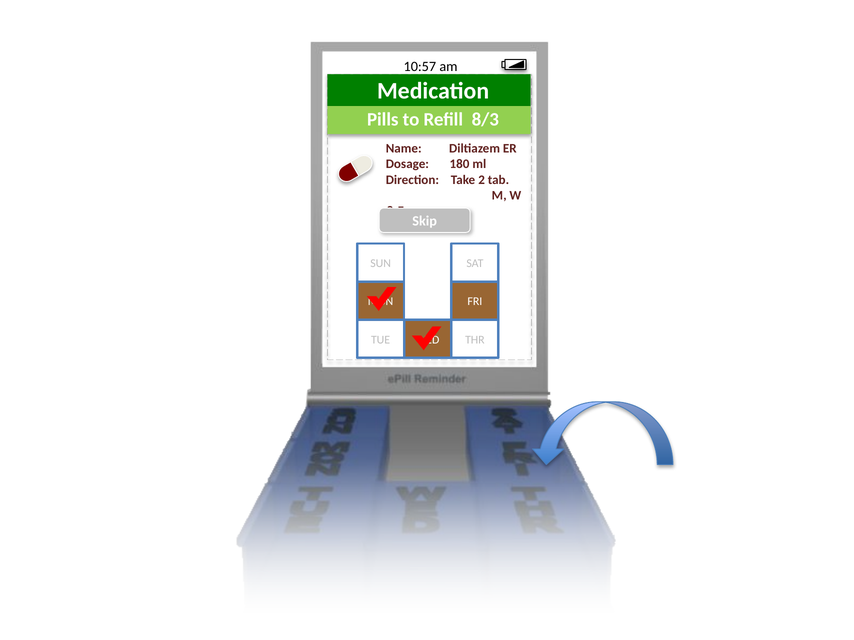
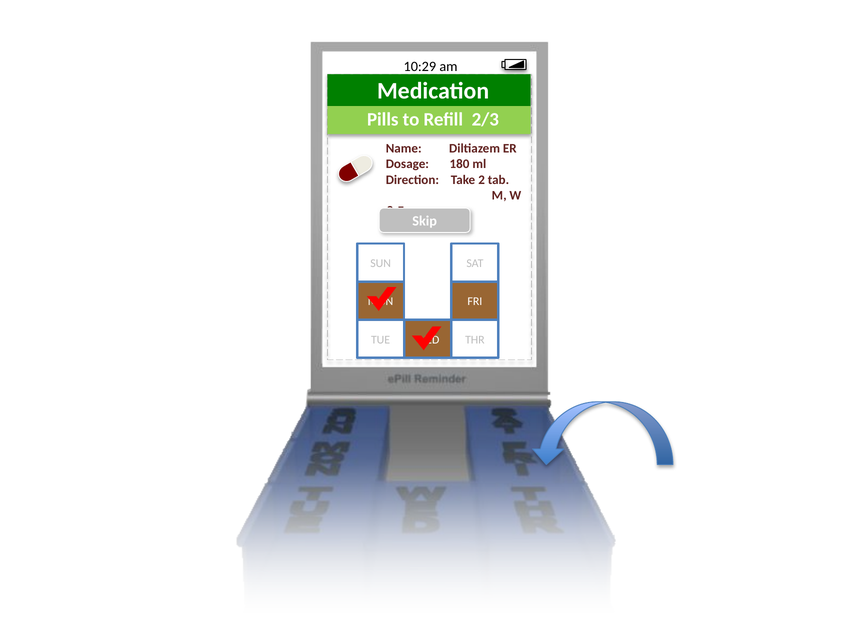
10:57: 10:57 -> 10:29
8/3: 8/3 -> 2/3
